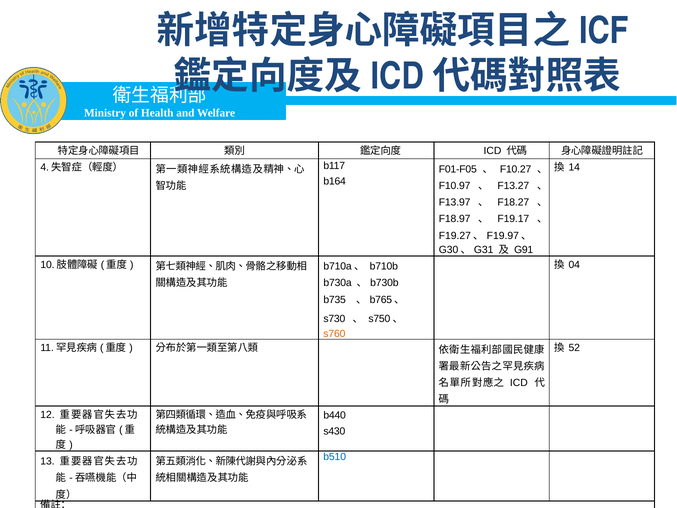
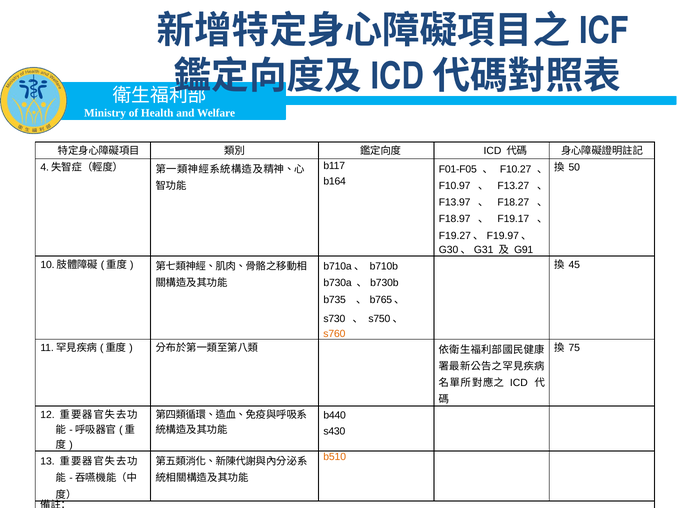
14: 14 -> 50
04: 04 -> 45
52: 52 -> 75
b510 colour: blue -> orange
